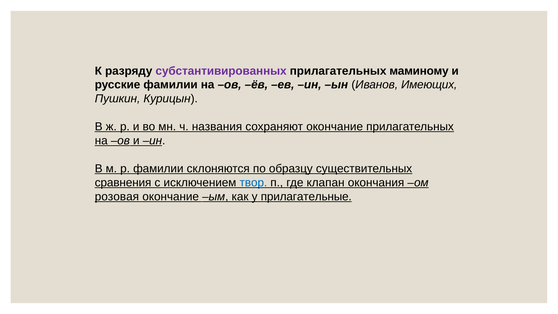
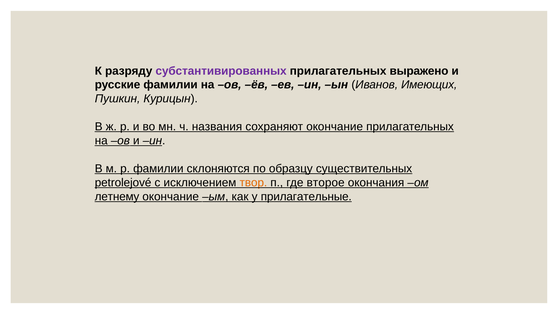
маминому: маминому -> выражено
сравнения: сравнения -> petrolejové
твор colour: blue -> orange
клапан: клапан -> второе
розовая: розовая -> летнему
